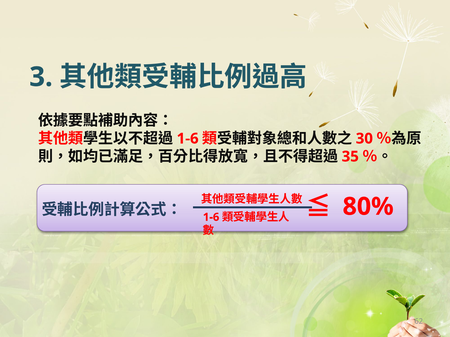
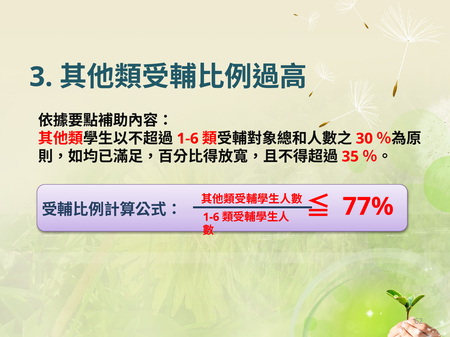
80%: 80% -> 77%
